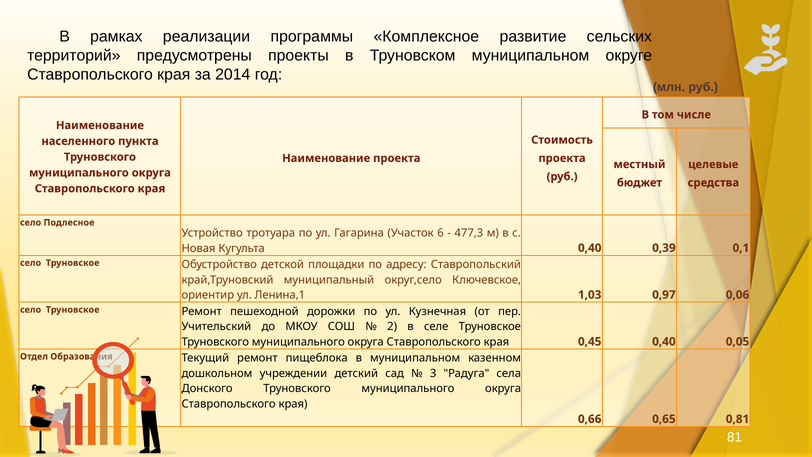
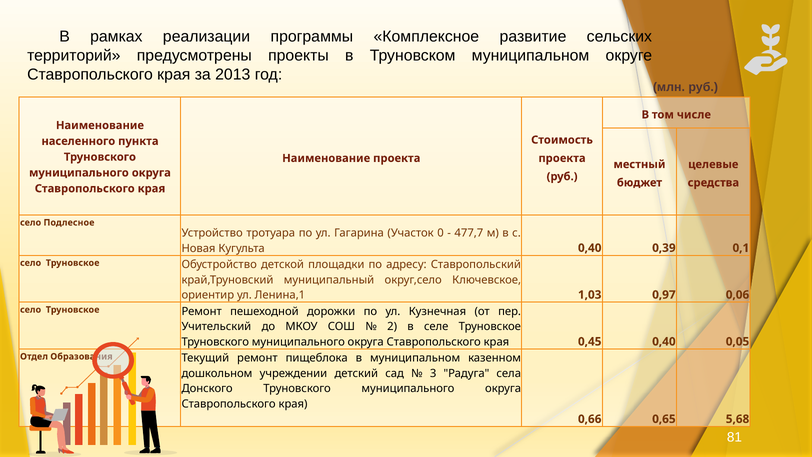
2014: 2014 -> 2013
6: 6 -> 0
477,3: 477,3 -> 477,7
0,81: 0,81 -> 5,68
